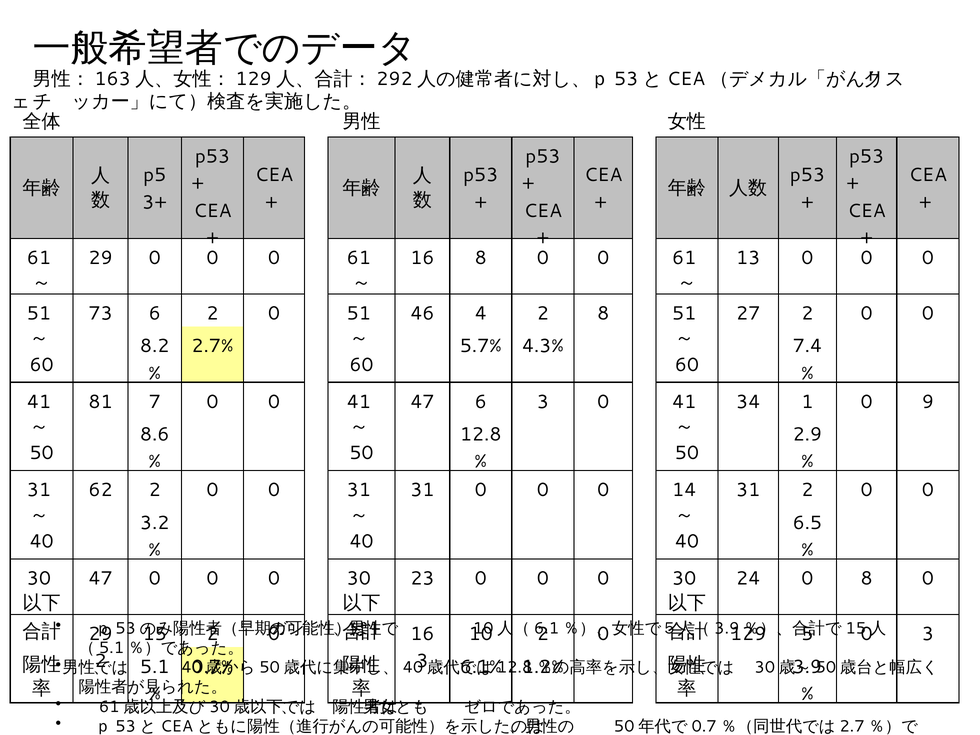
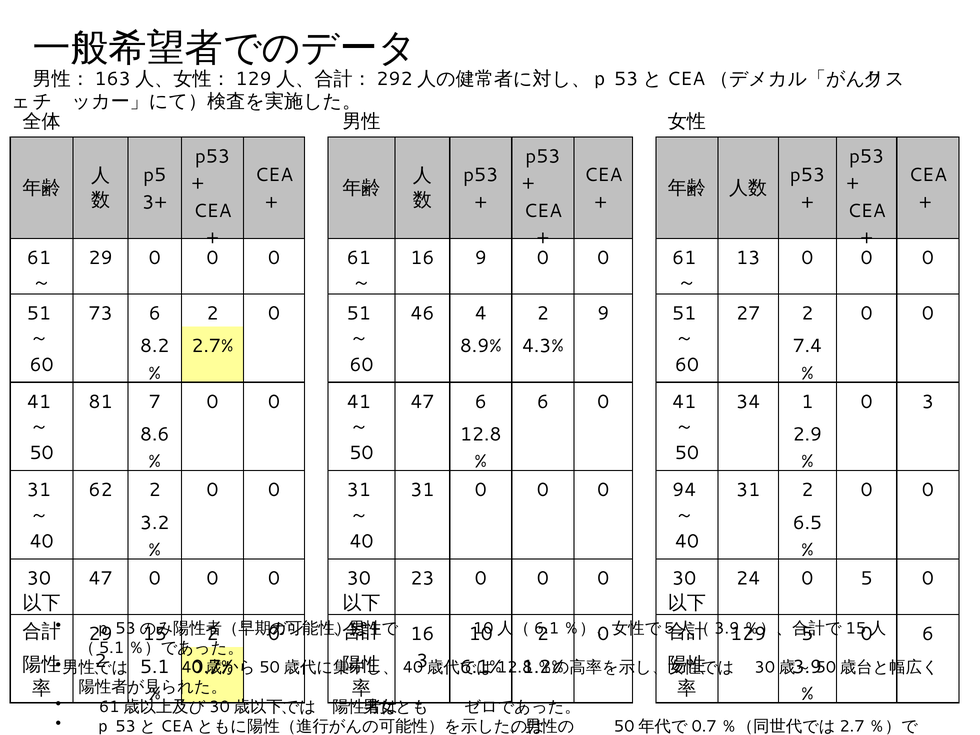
16 8: 8 -> 9
2 8: 8 -> 9
5.7%: 5.7% -> 8.9%
6 3: 3 -> 6
0 9: 9 -> 3
14: 14 -> 94
0 8: 8 -> 5
3 at (928, 634): 3 -> 6
